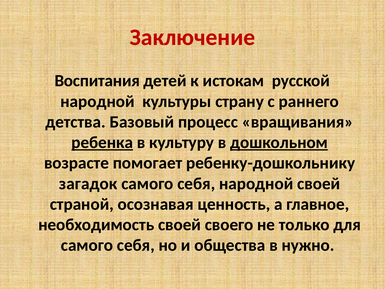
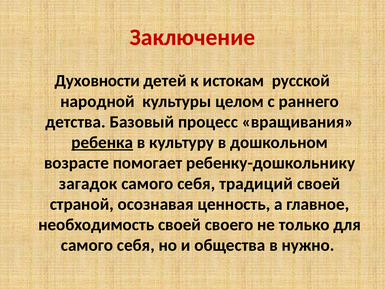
Воспитания: Воспитания -> Духовности
страну: страну -> целом
дошкольном underline: present -> none
себя народной: народной -> традиций
